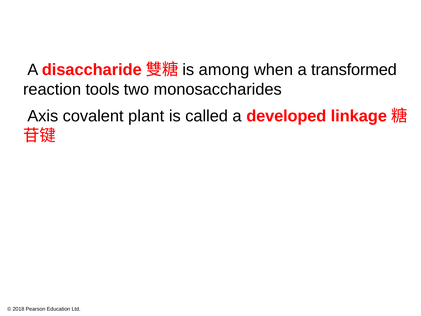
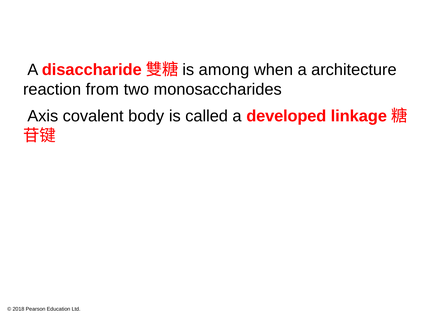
transformed: transformed -> architecture
tools: tools -> from
plant: plant -> body
